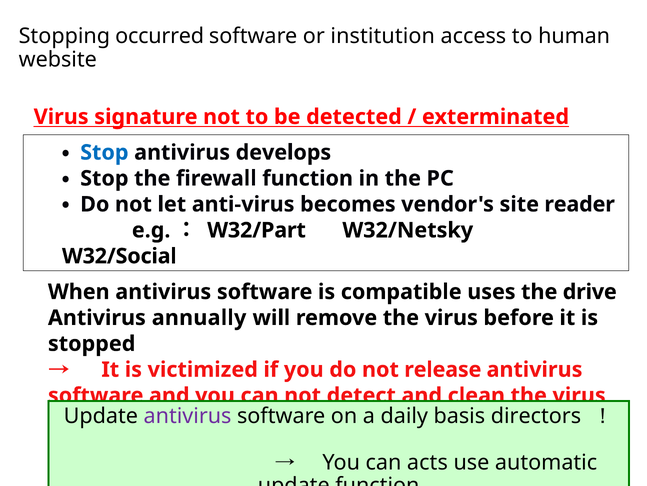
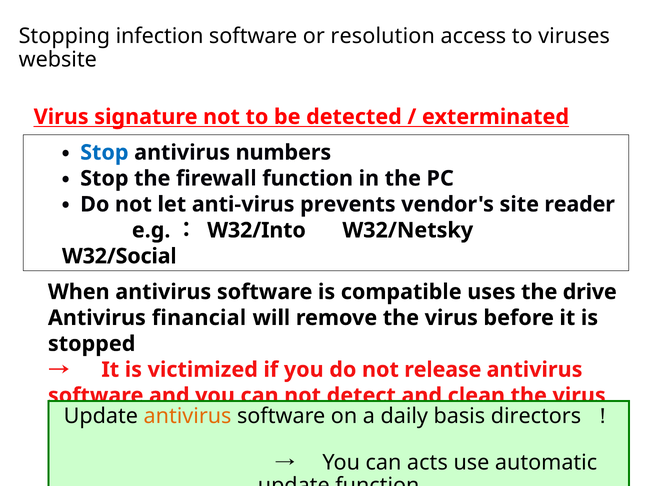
occurred: occurred -> infection
institution: institution -> resolution
human: human -> viruses
develops: develops -> numbers
becomes: becomes -> prevents
W32/Part: W32/Part -> W32/Into
annually: annually -> financial
antivirus at (188, 415) colour: purple -> orange
